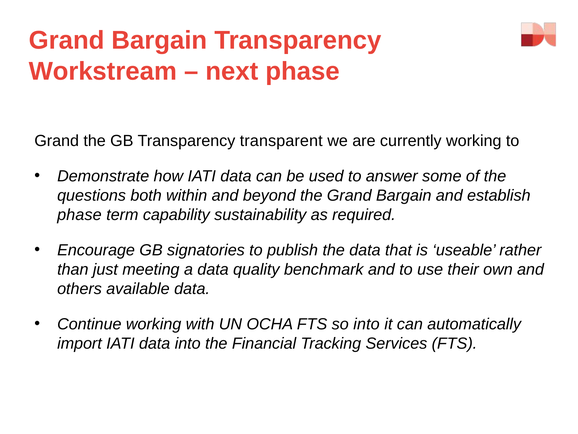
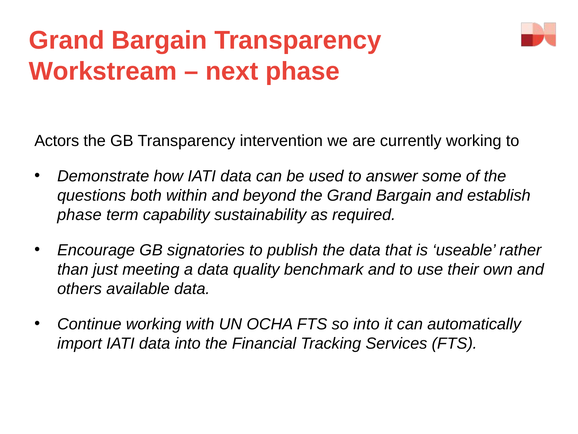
Grand at (57, 141): Grand -> Actors
transparent: transparent -> intervention
